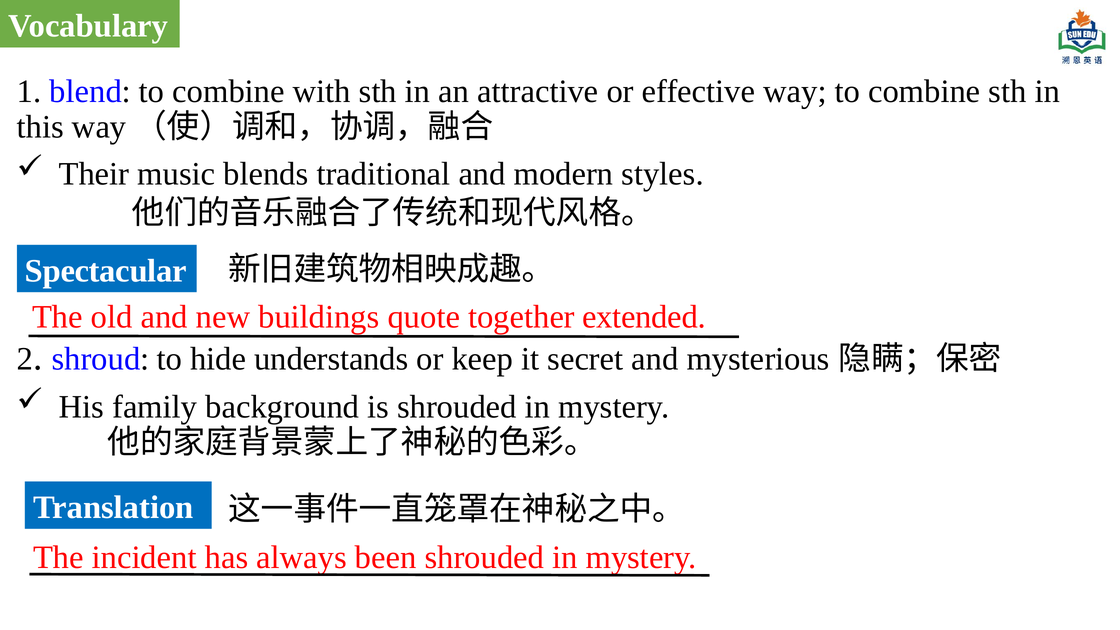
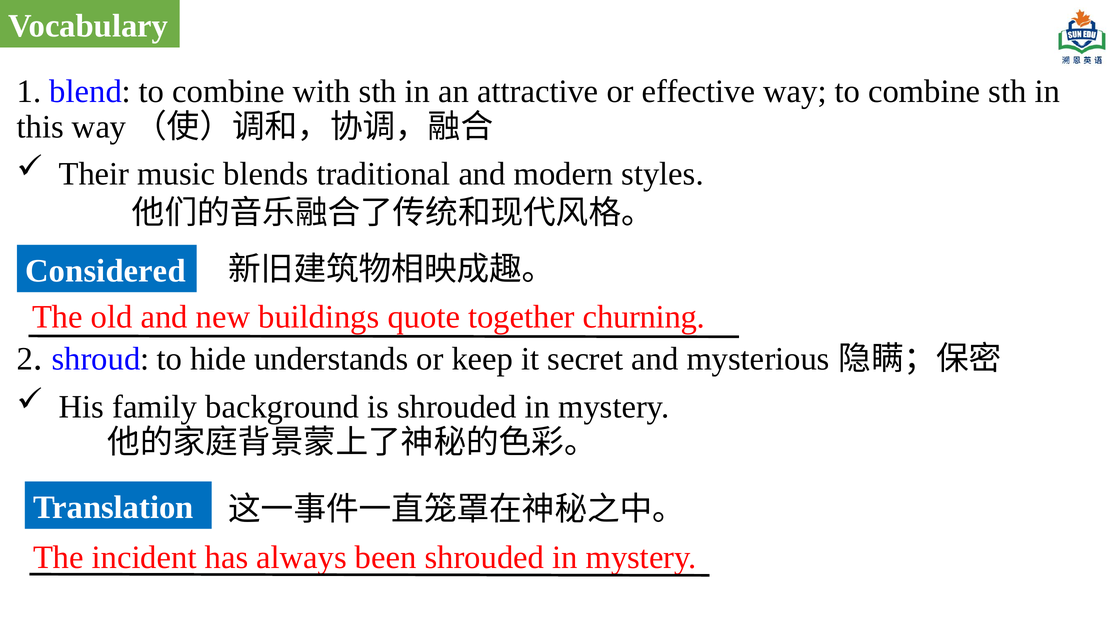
Spectacular: Spectacular -> Considered
extended: extended -> churning
